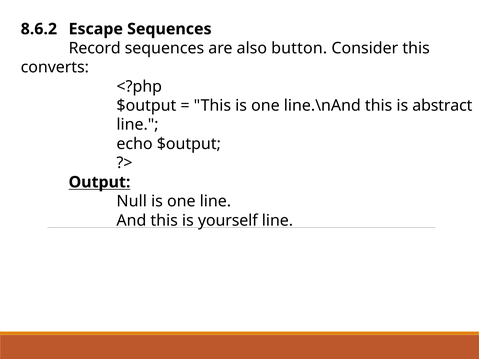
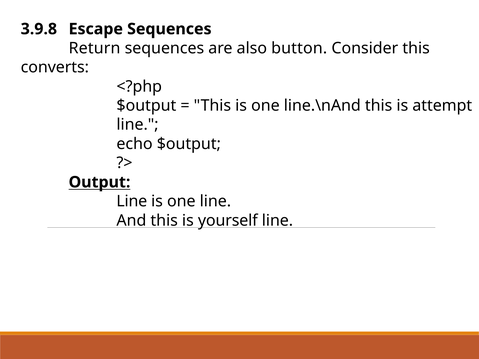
8.6.2: 8.6.2 -> 3.9.8
Record: Record -> Return
abstract: abstract -> attempt
Null at (132, 201): Null -> Line
